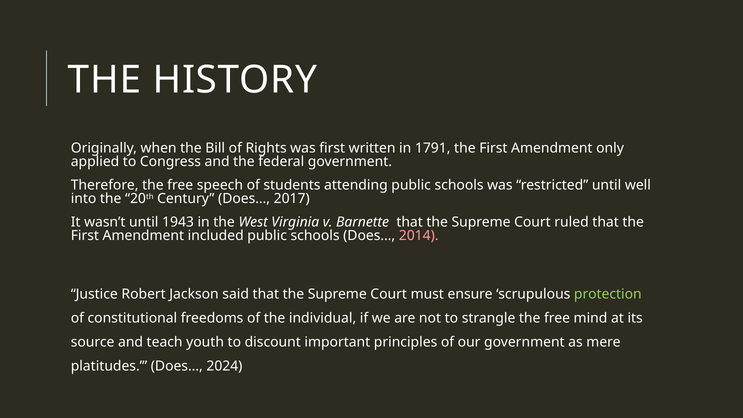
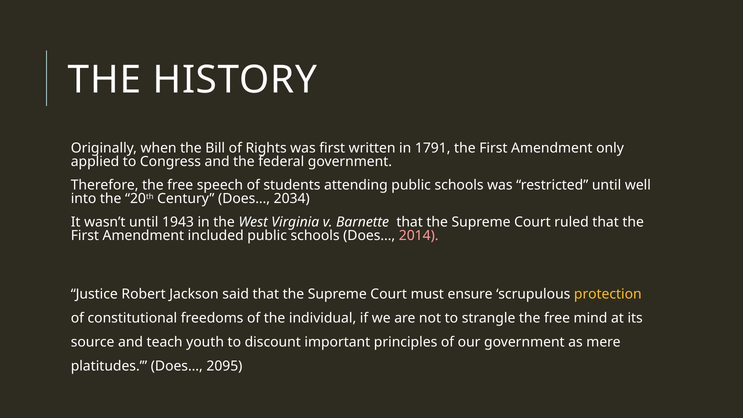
2017: 2017 -> 2034
protection colour: light green -> yellow
2024: 2024 -> 2095
